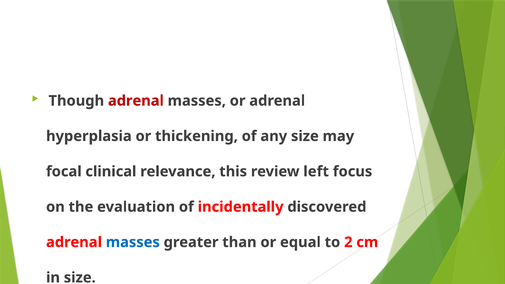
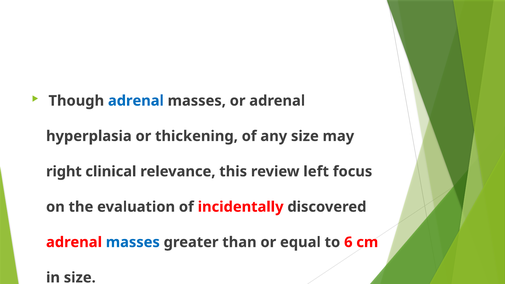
adrenal at (136, 101) colour: red -> blue
focal: focal -> right
2: 2 -> 6
